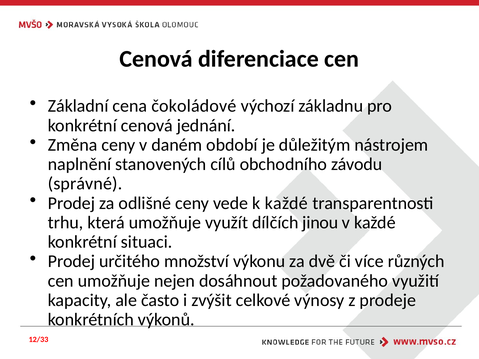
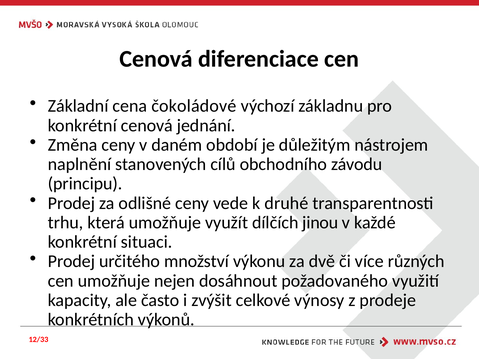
správné: správné -> principu
k každé: každé -> druhé
